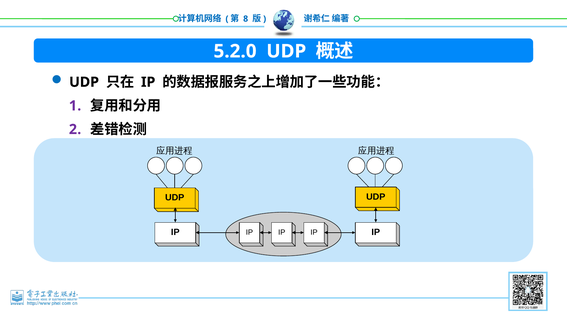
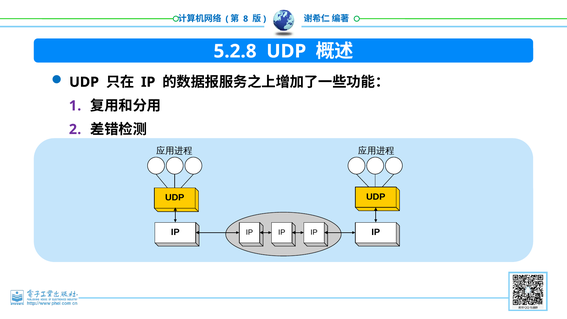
5.2.0: 5.2.0 -> 5.2.8
